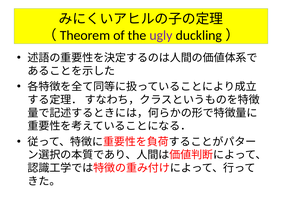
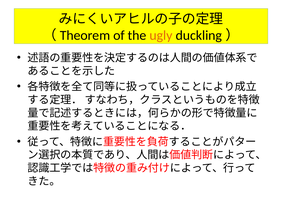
ugly colour: purple -> orange
